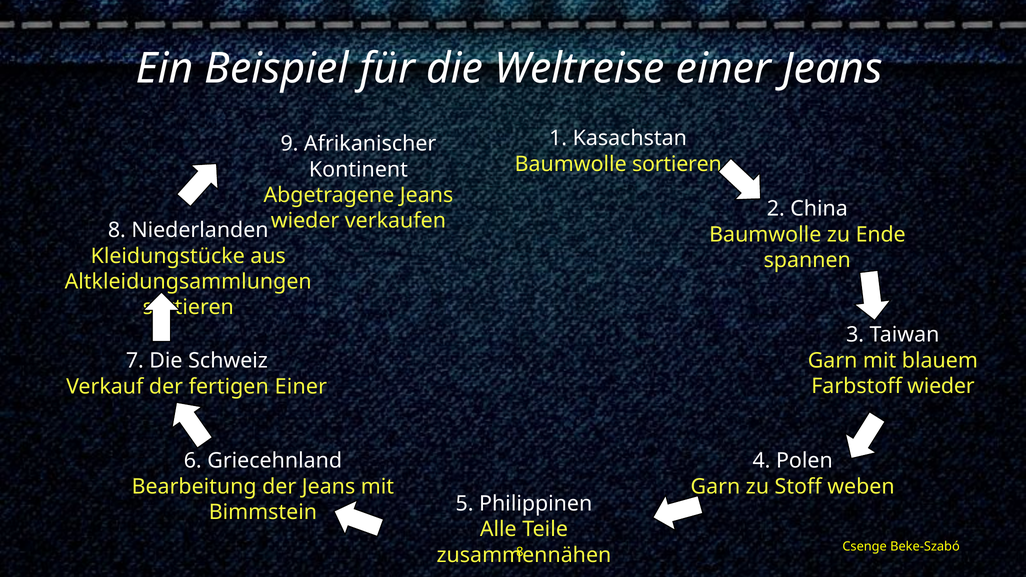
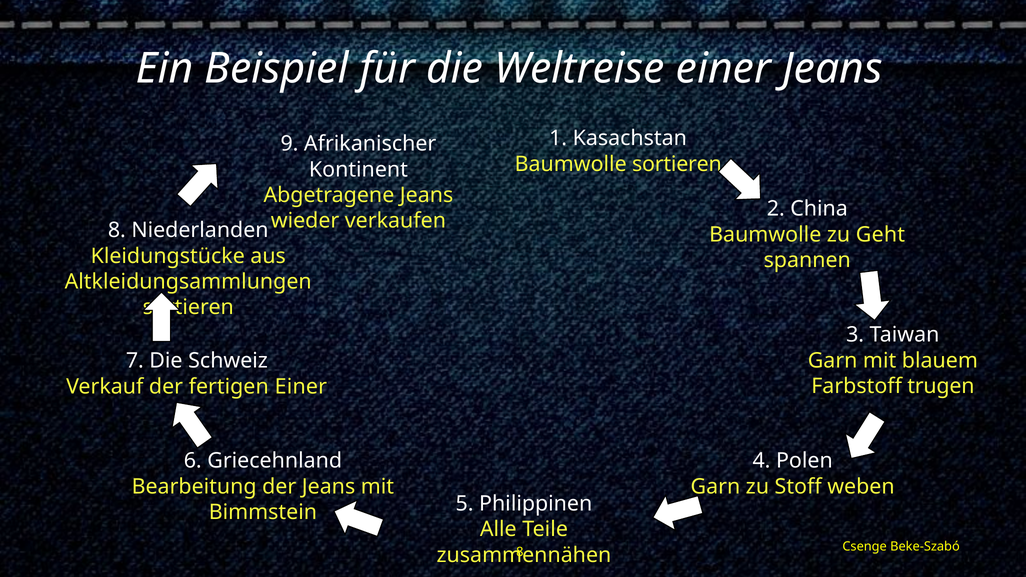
Ende: Ende -> Geht
Farbstoff wieder: wieder -> trugen
